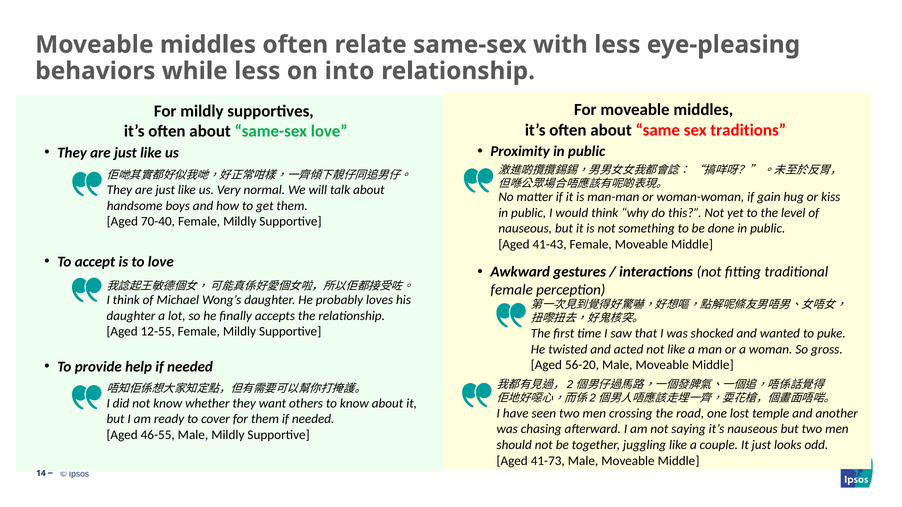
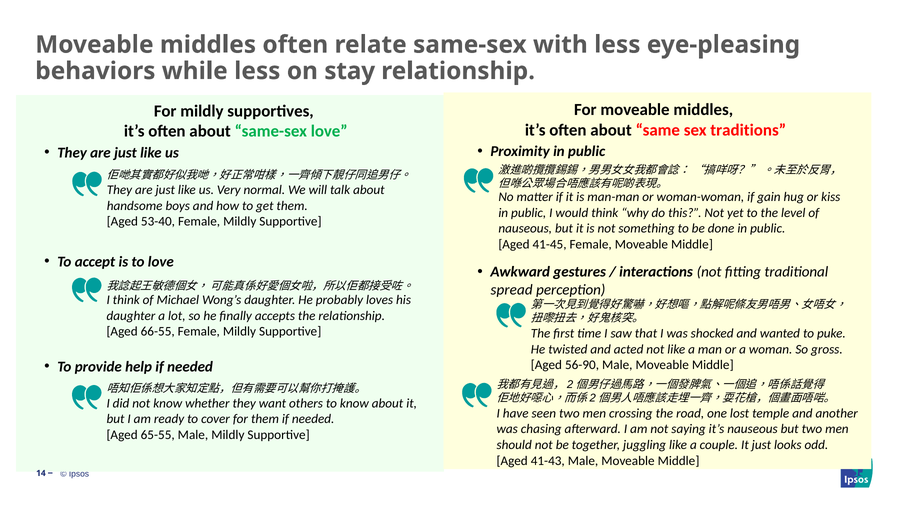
into: into -> stay
70-40: 70-40 -> 53-40
41-43: 41-43 -> 41-45
female at (512, 290): female -> spread
12-55: 12-55 -> 66-55
56-20: 56-20 -> 56-90
46-55: 46-55 -> 65-55
41-73: 41-73 -> 41-43
